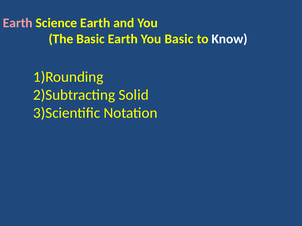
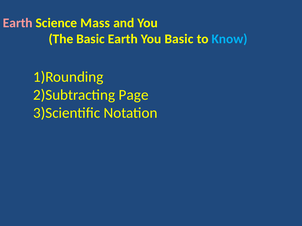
Science Earth: Earth -> Mass
Know colour: white -> light blue
Solid: Solid -> Page
